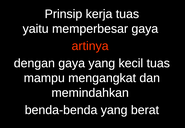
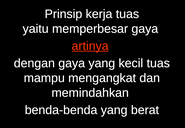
artinya underline: none -> present
